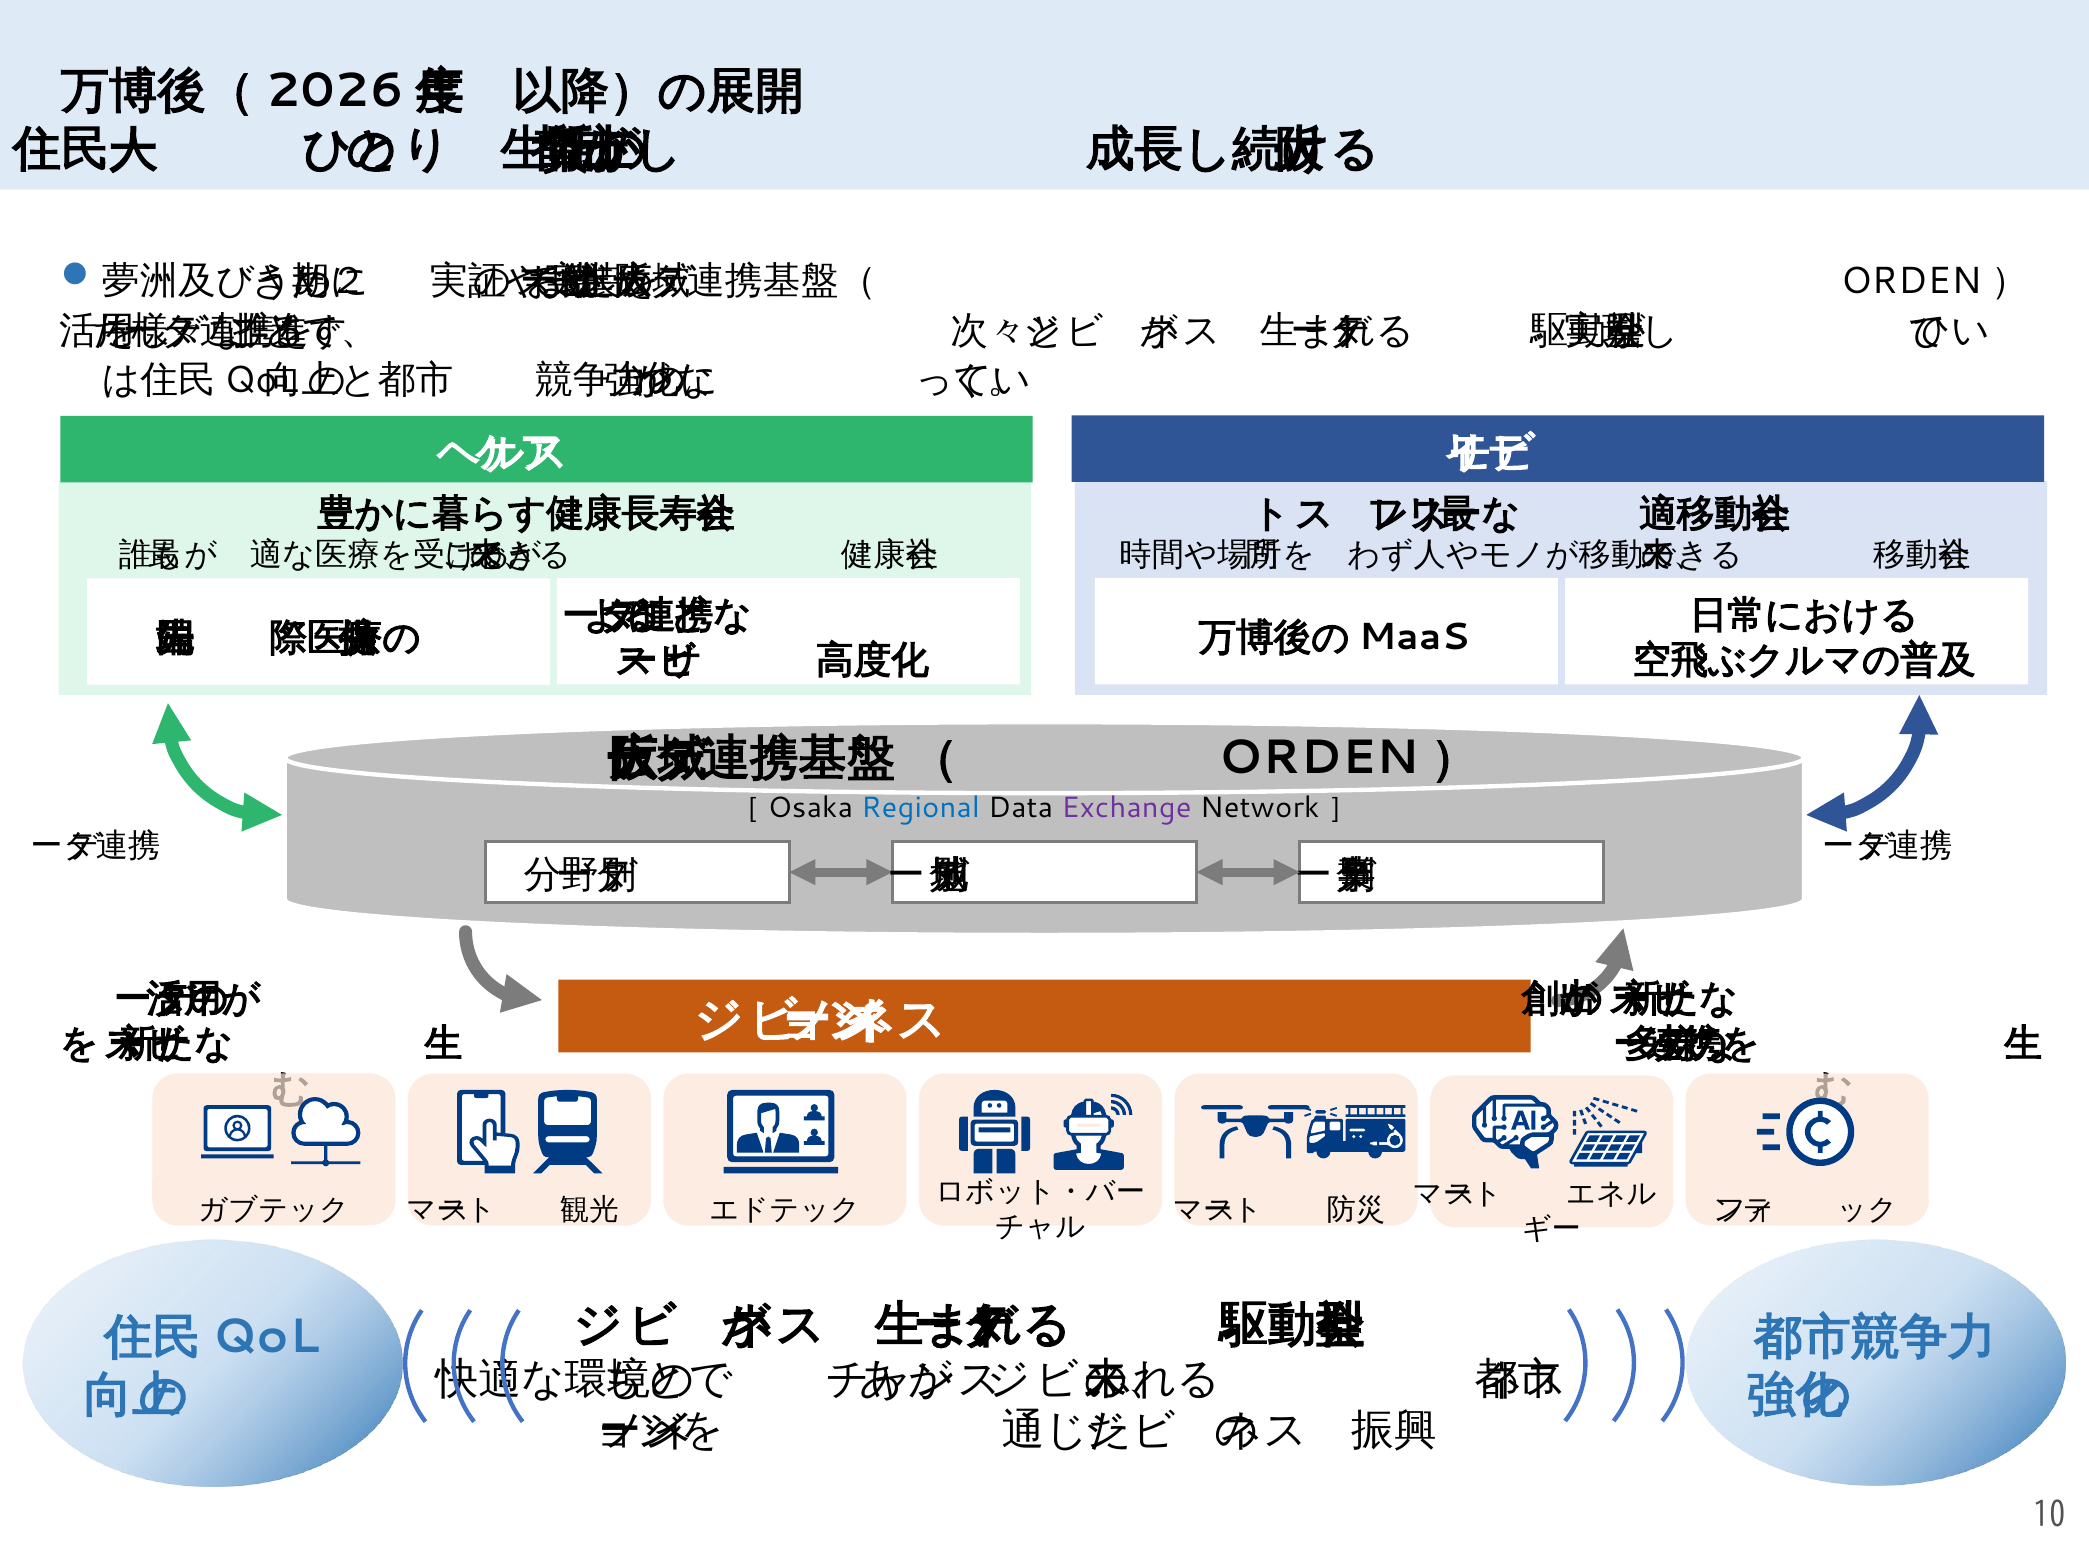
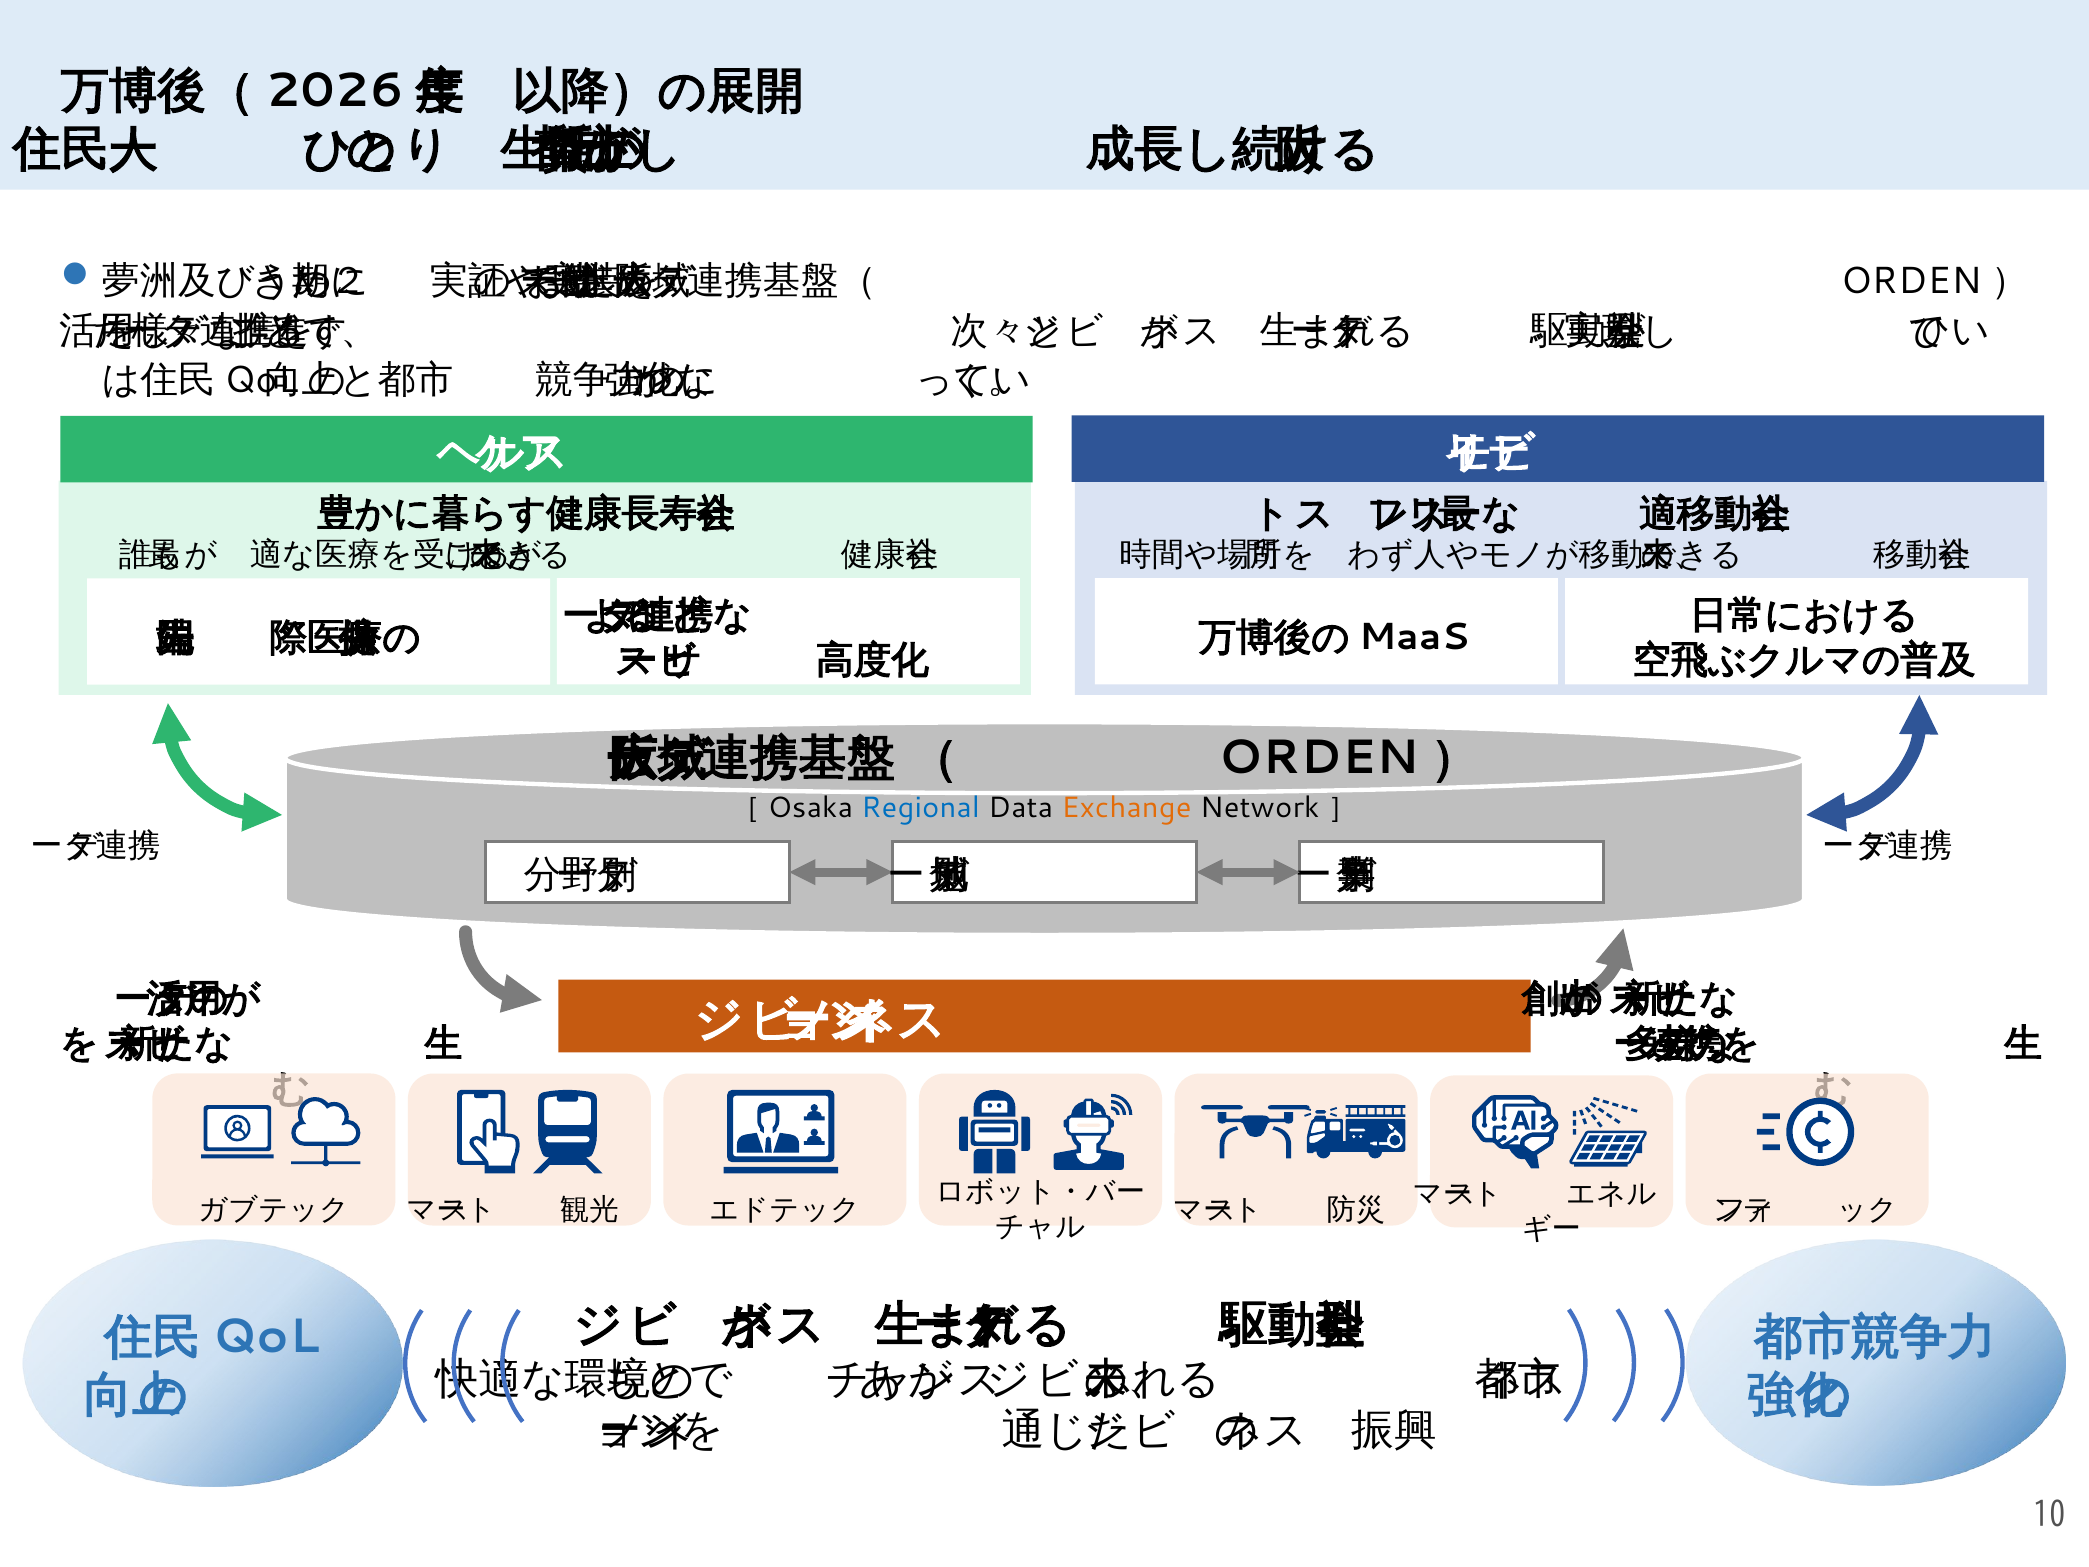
Exchange colour: purple -> orange
